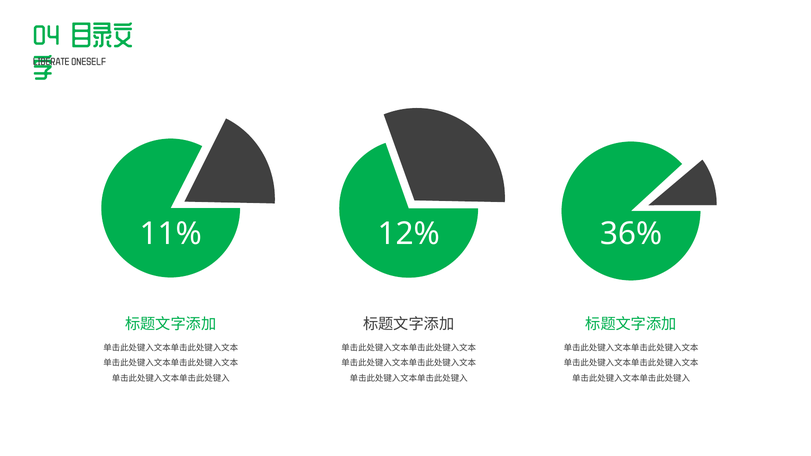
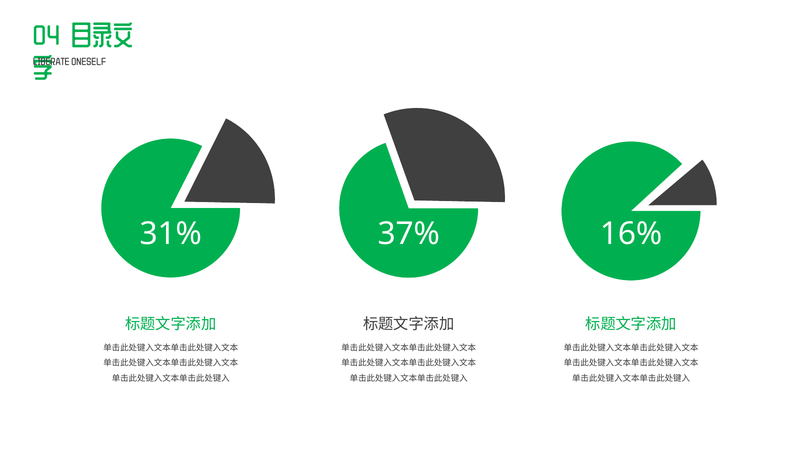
11%: 11% -> 31%
12%: 12% -> 37%
36%: 36% -> 16%
